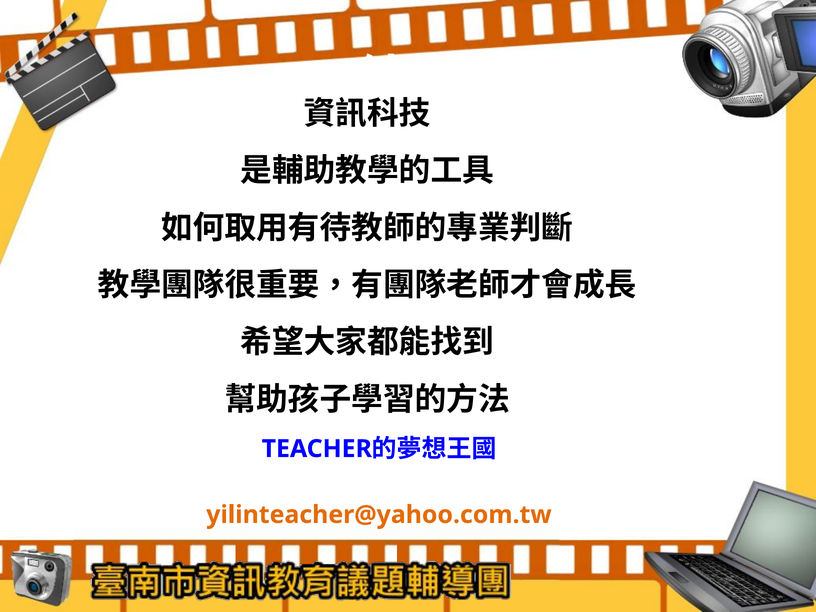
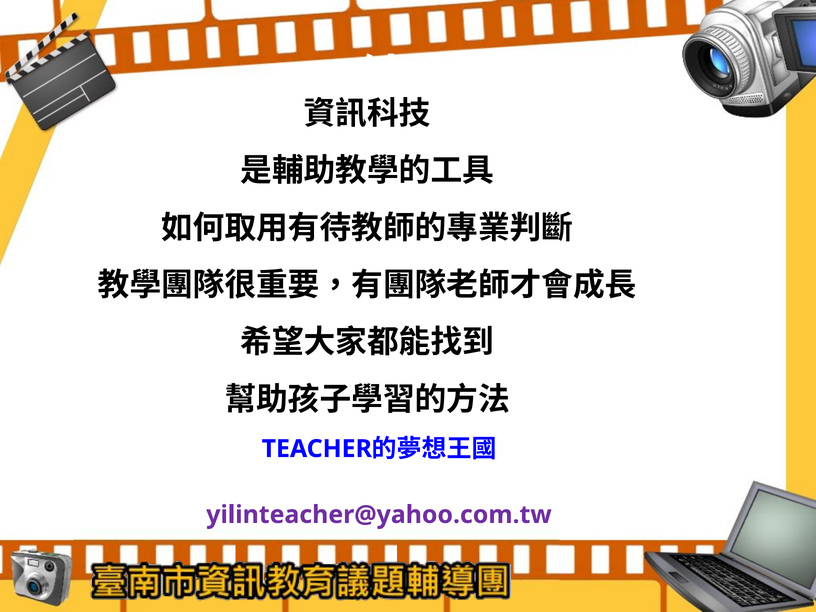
yilinteacher@yahoo.com.tw colour: orange -> purple
